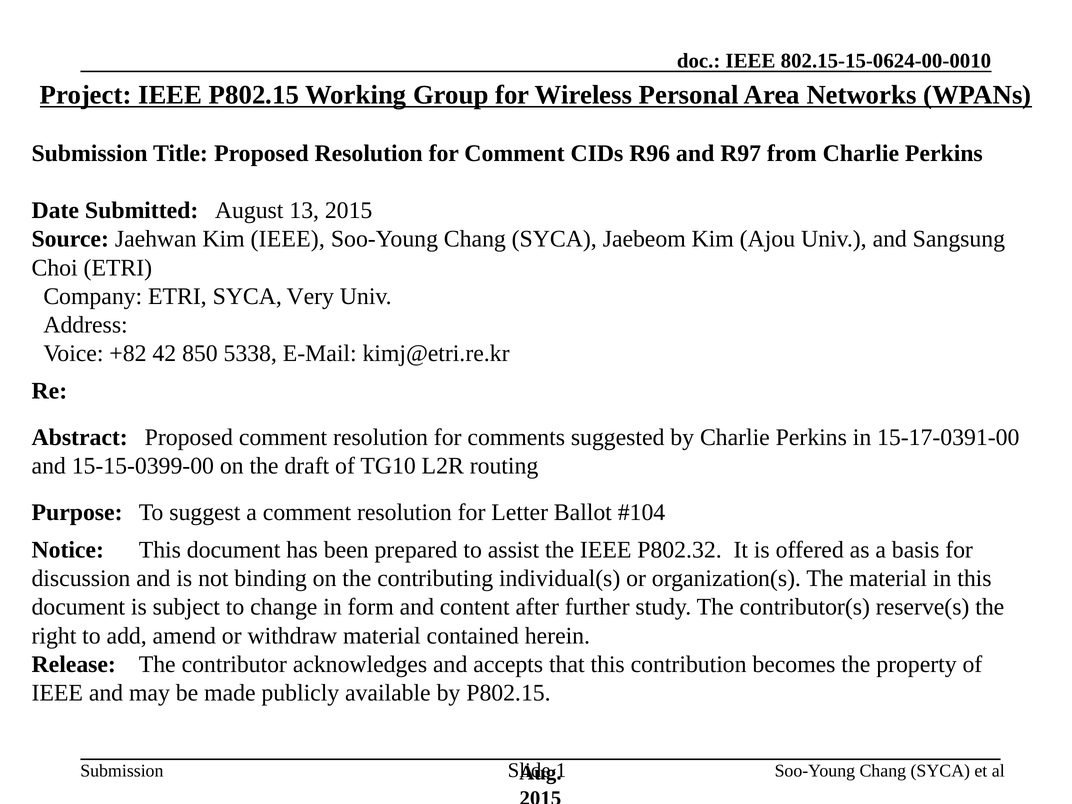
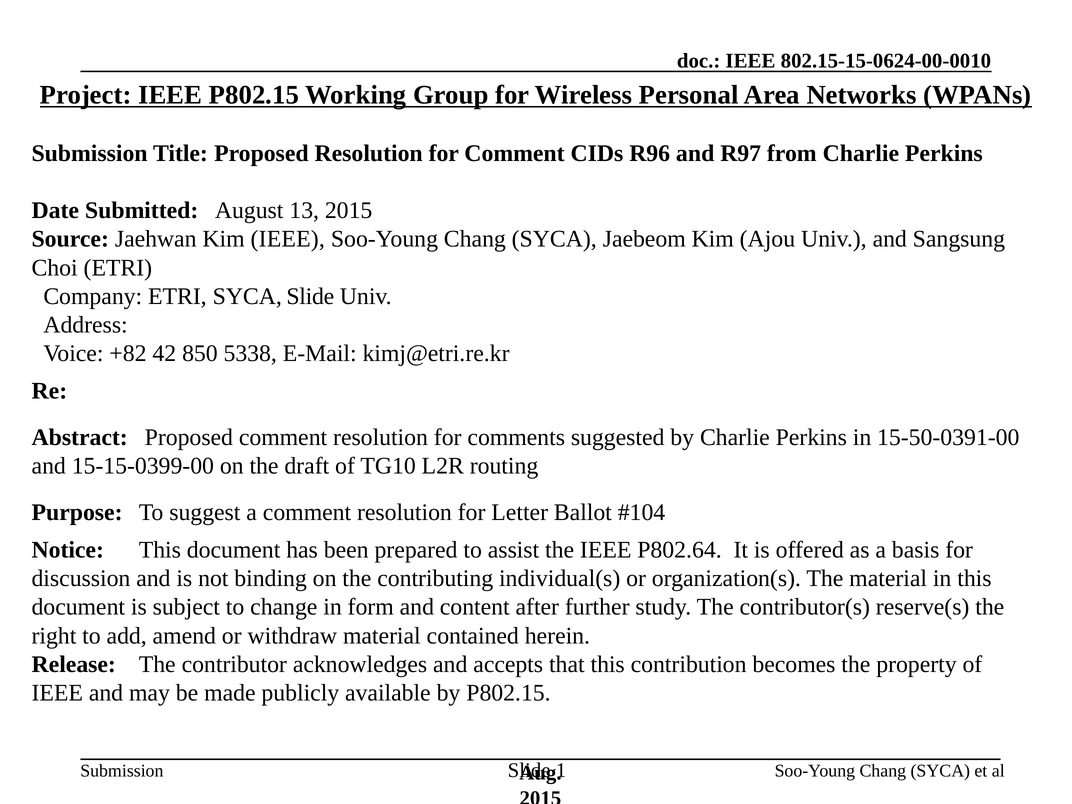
SYCA Very: Very -> Slide
15-17-0391-00: 15-17-0391-00 -> 15-50-0391-00
P802.32: P802.32 -> P802.64
